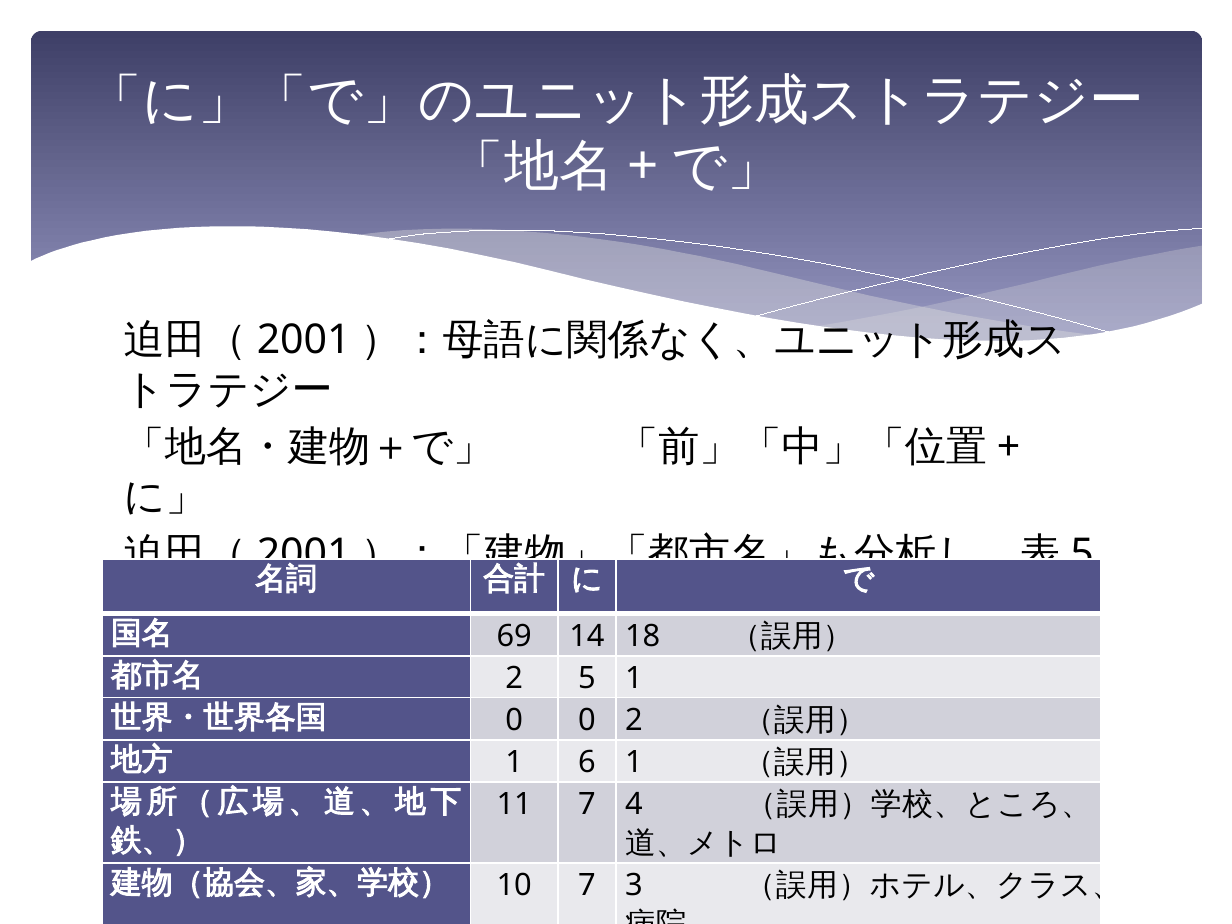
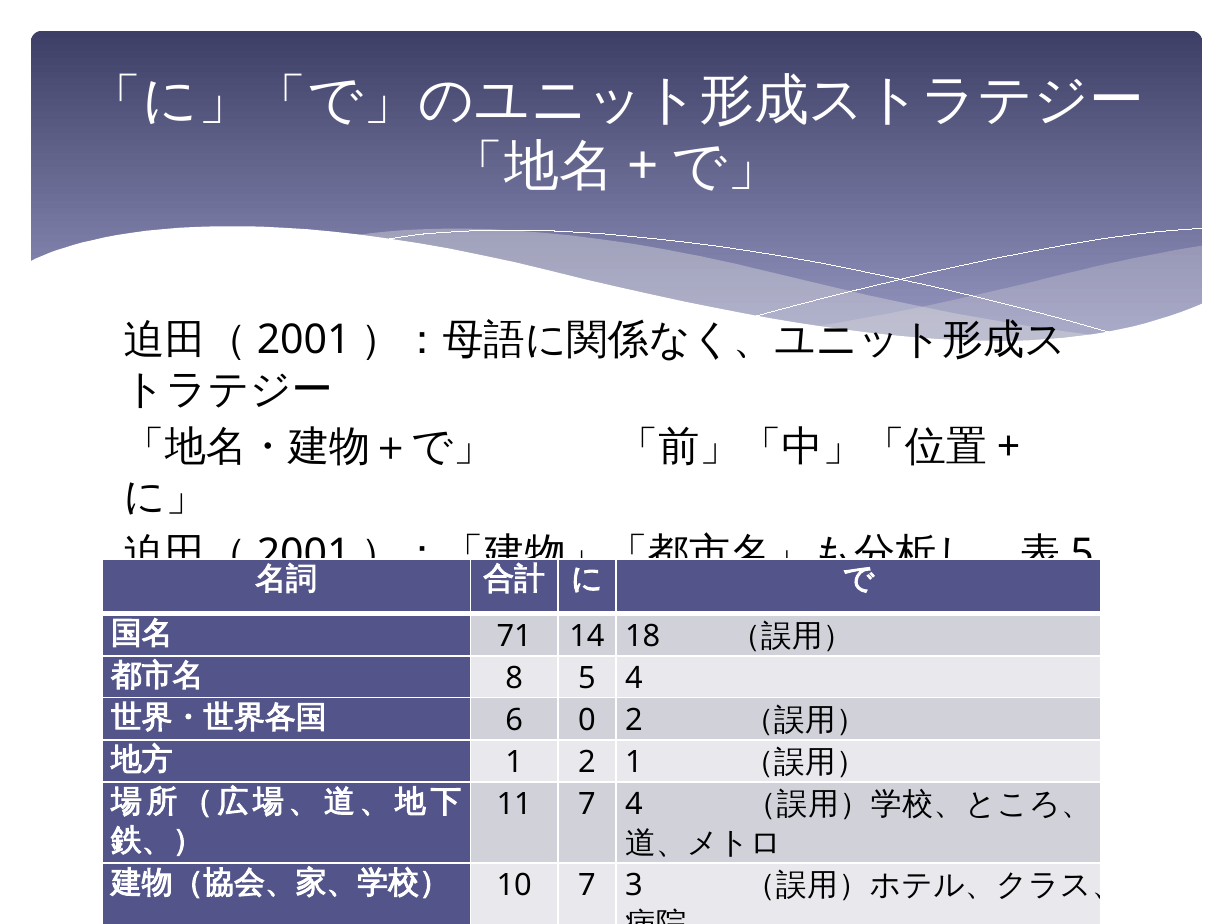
69: 69 -> 71
2 at (514, 678): 2 -> 8
5 1: 1 -> 4
0 at (514, 720): 0 -> 6
1 6: 6 -> 2
